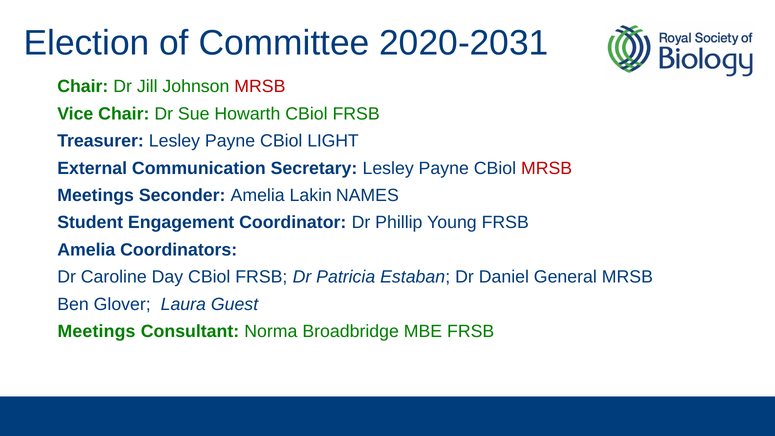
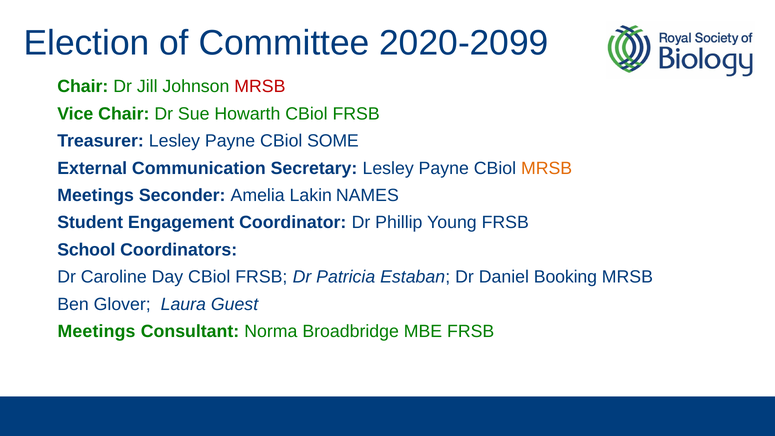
2020-2031: 2020-2031 -> 2020-2099
LIGHT: LIGHT -> SOME
MRSB at (547, 168) colour: red -> orange
Amelia at (86, 250): Amelia -> School
General: General -> Booking
